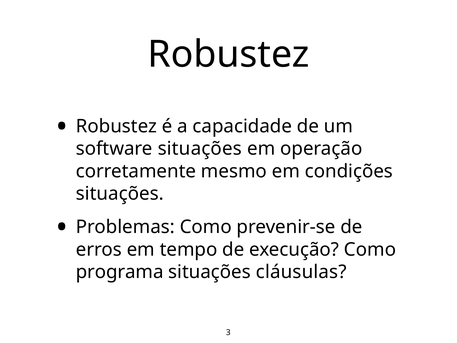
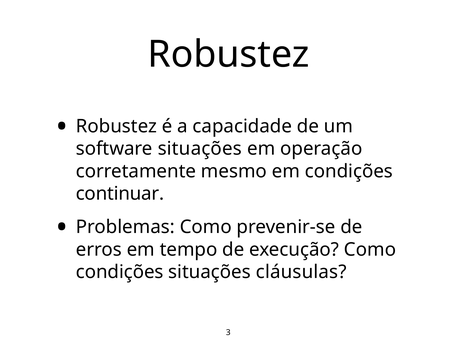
situações at (120, 194): situações -> continuar
programa at (120, 272): programa -> condições
